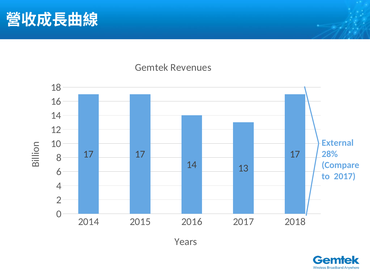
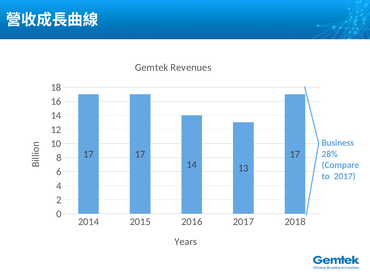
External: External -> Business
